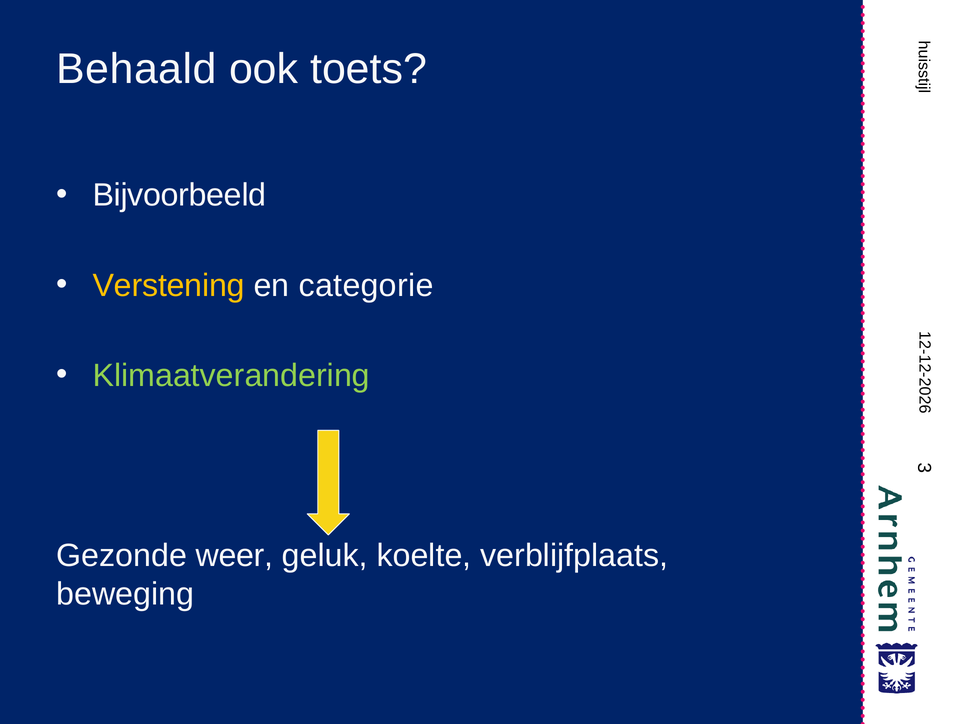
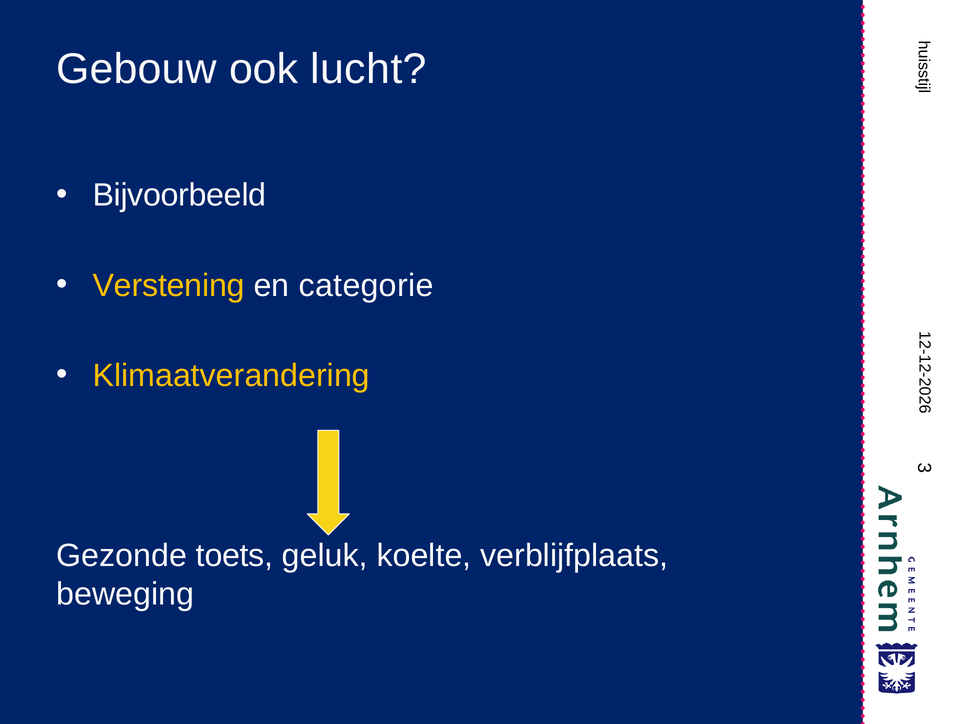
Behaald: Behaald -> Gebouw
toets: toets -> lucht
Klimaatverandering colour: light green -> yellow
weer: weer -> toets
